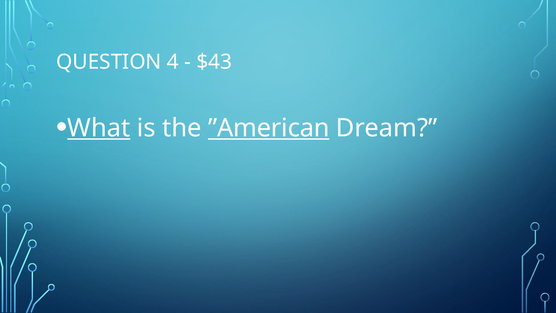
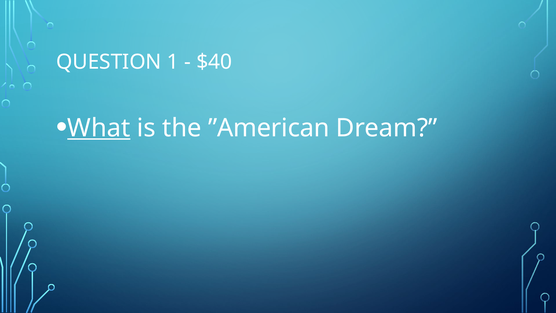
4: 4 -> 1
$43: $43 -> $40
”American underline: present -> none
